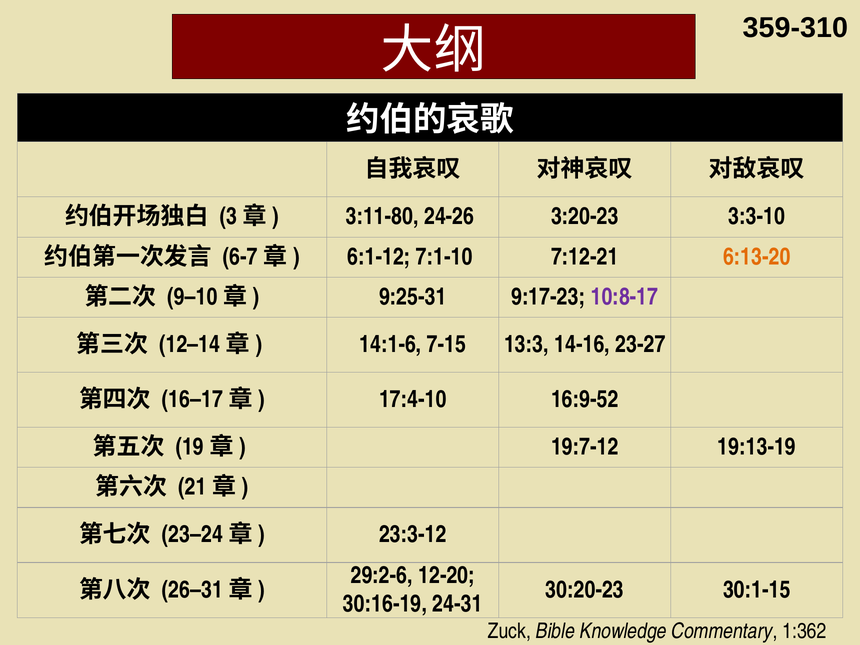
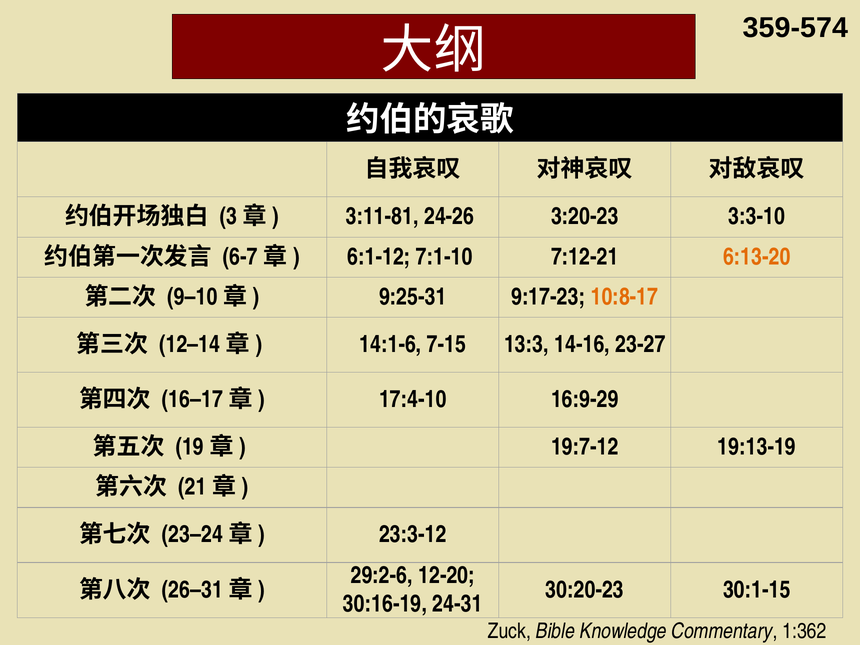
359-310: 359-310 -> 359-574
3:11-80: 3:11-80 -> 3:11-81
10:8-17 colour: purple -> orange
16:9-52: 16:9-52 -> 16:9-29
